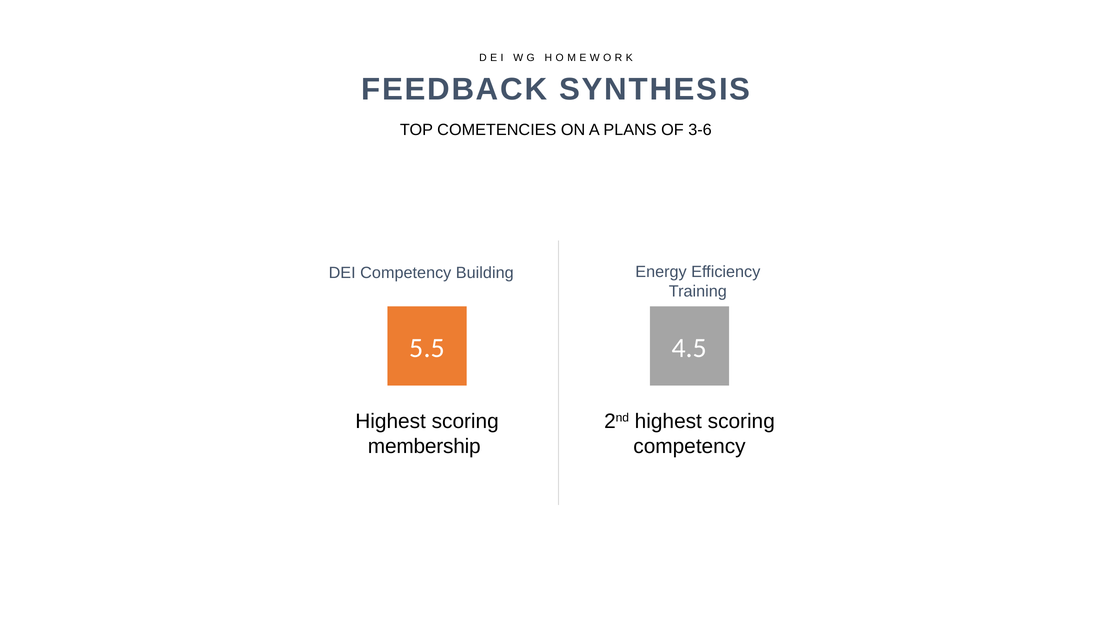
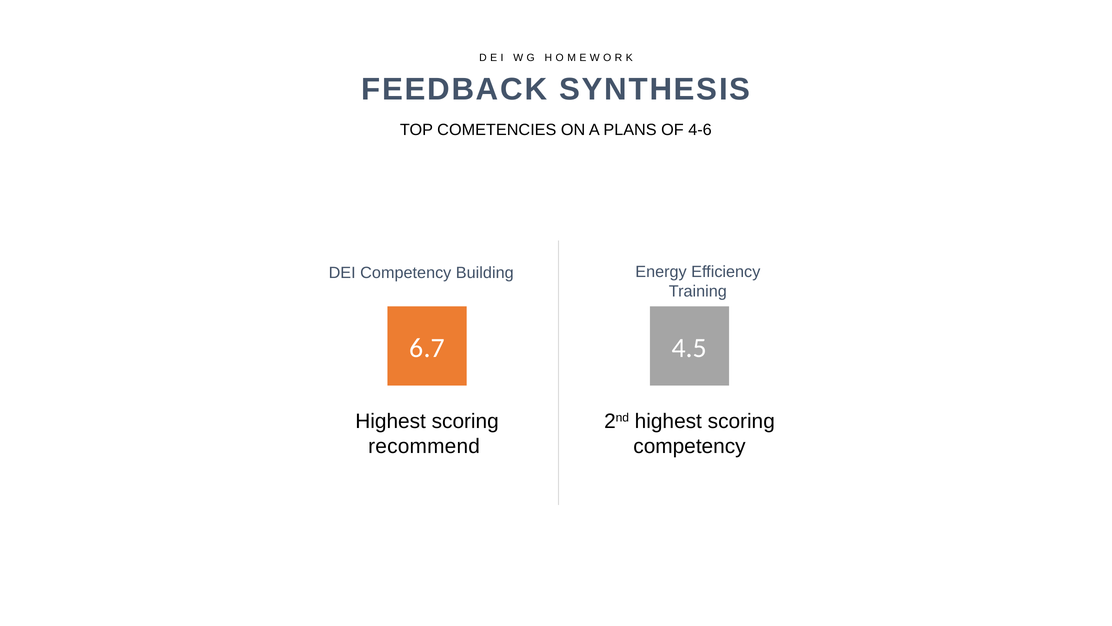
3-6: 3-6 -> 4-6
5.5: 5.5 -> 6.7
membership: membership -> recommend
